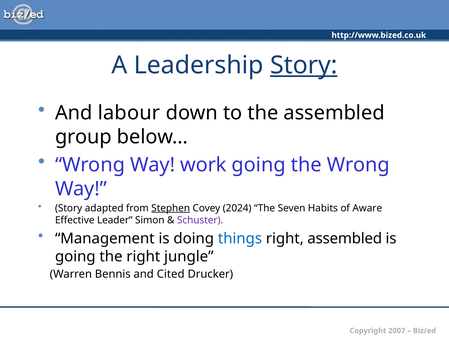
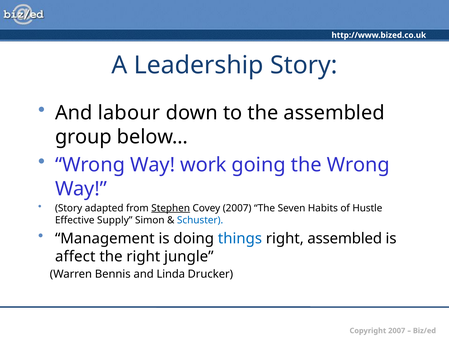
Story at (304, 65) underline: present -> none
Covey 2024: 2024 -> 2007
Aware: Aware -> Hustle
Leader: Leader -> Supply
Schuster colour: purple -> blue
going at (75, 256): going -> affect
Cited: Cited -> Linda
